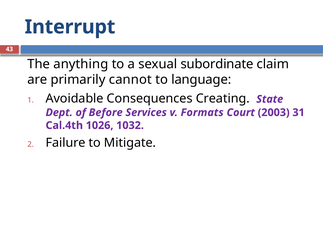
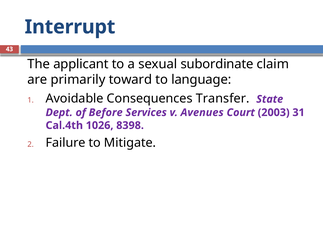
anything: anything -> applicant
cannot: cannot -> toward
Creating: Creating -> Transfer
Formats: Formats -> Avenues
1032: 1032 -> 8398
